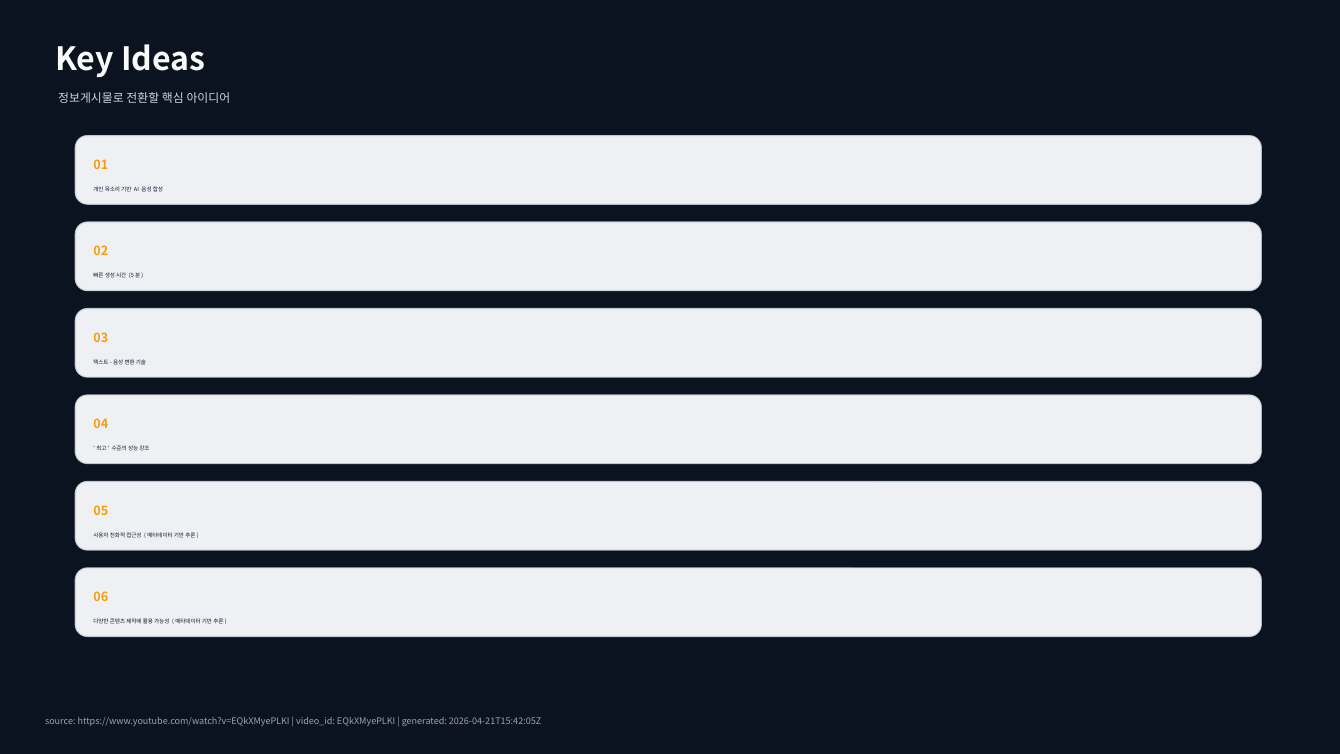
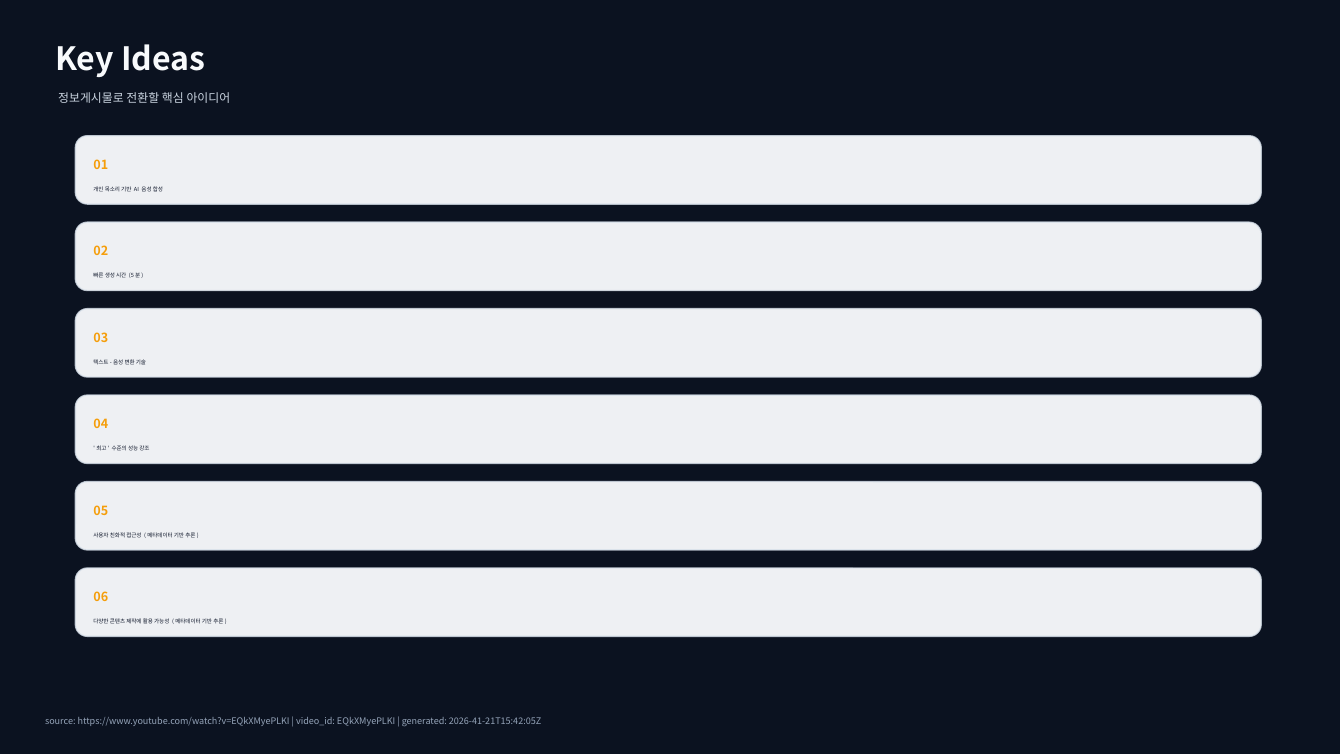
2026-04-21T15:42:05Z: 2026-04-21T15:42:05Z -> 2026-41-21T15:42:05Z
